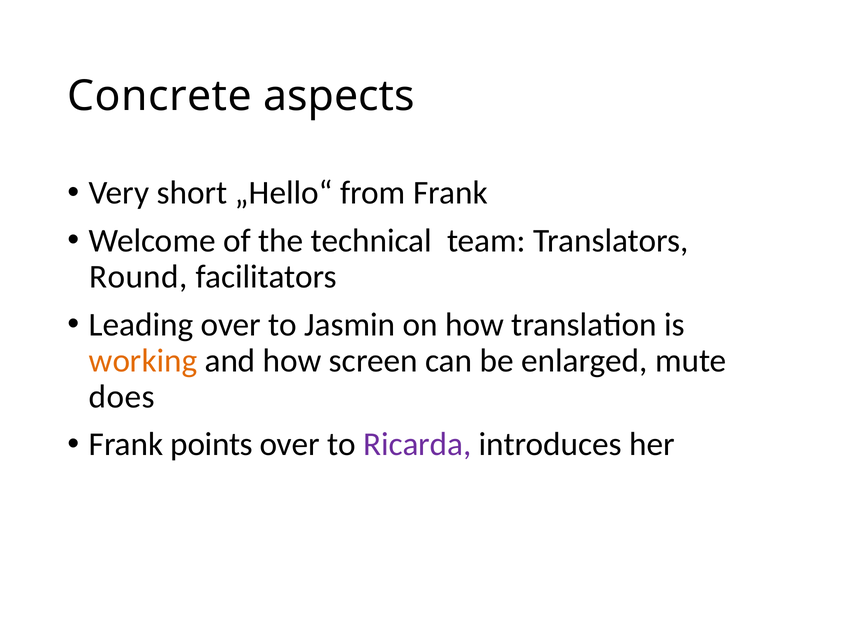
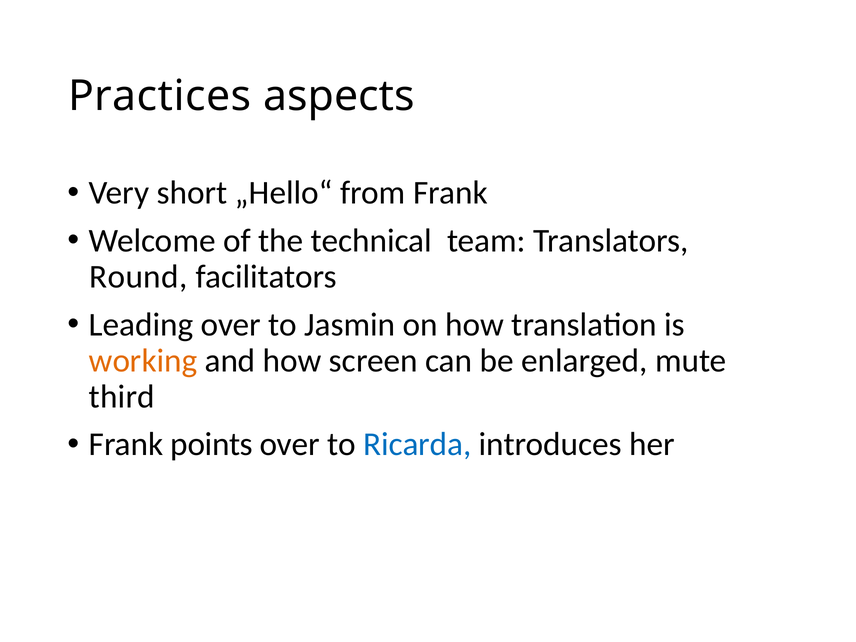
Concrete: Concrete -> Practices
does: does -> third
Ricarda colour: purple -> blue
